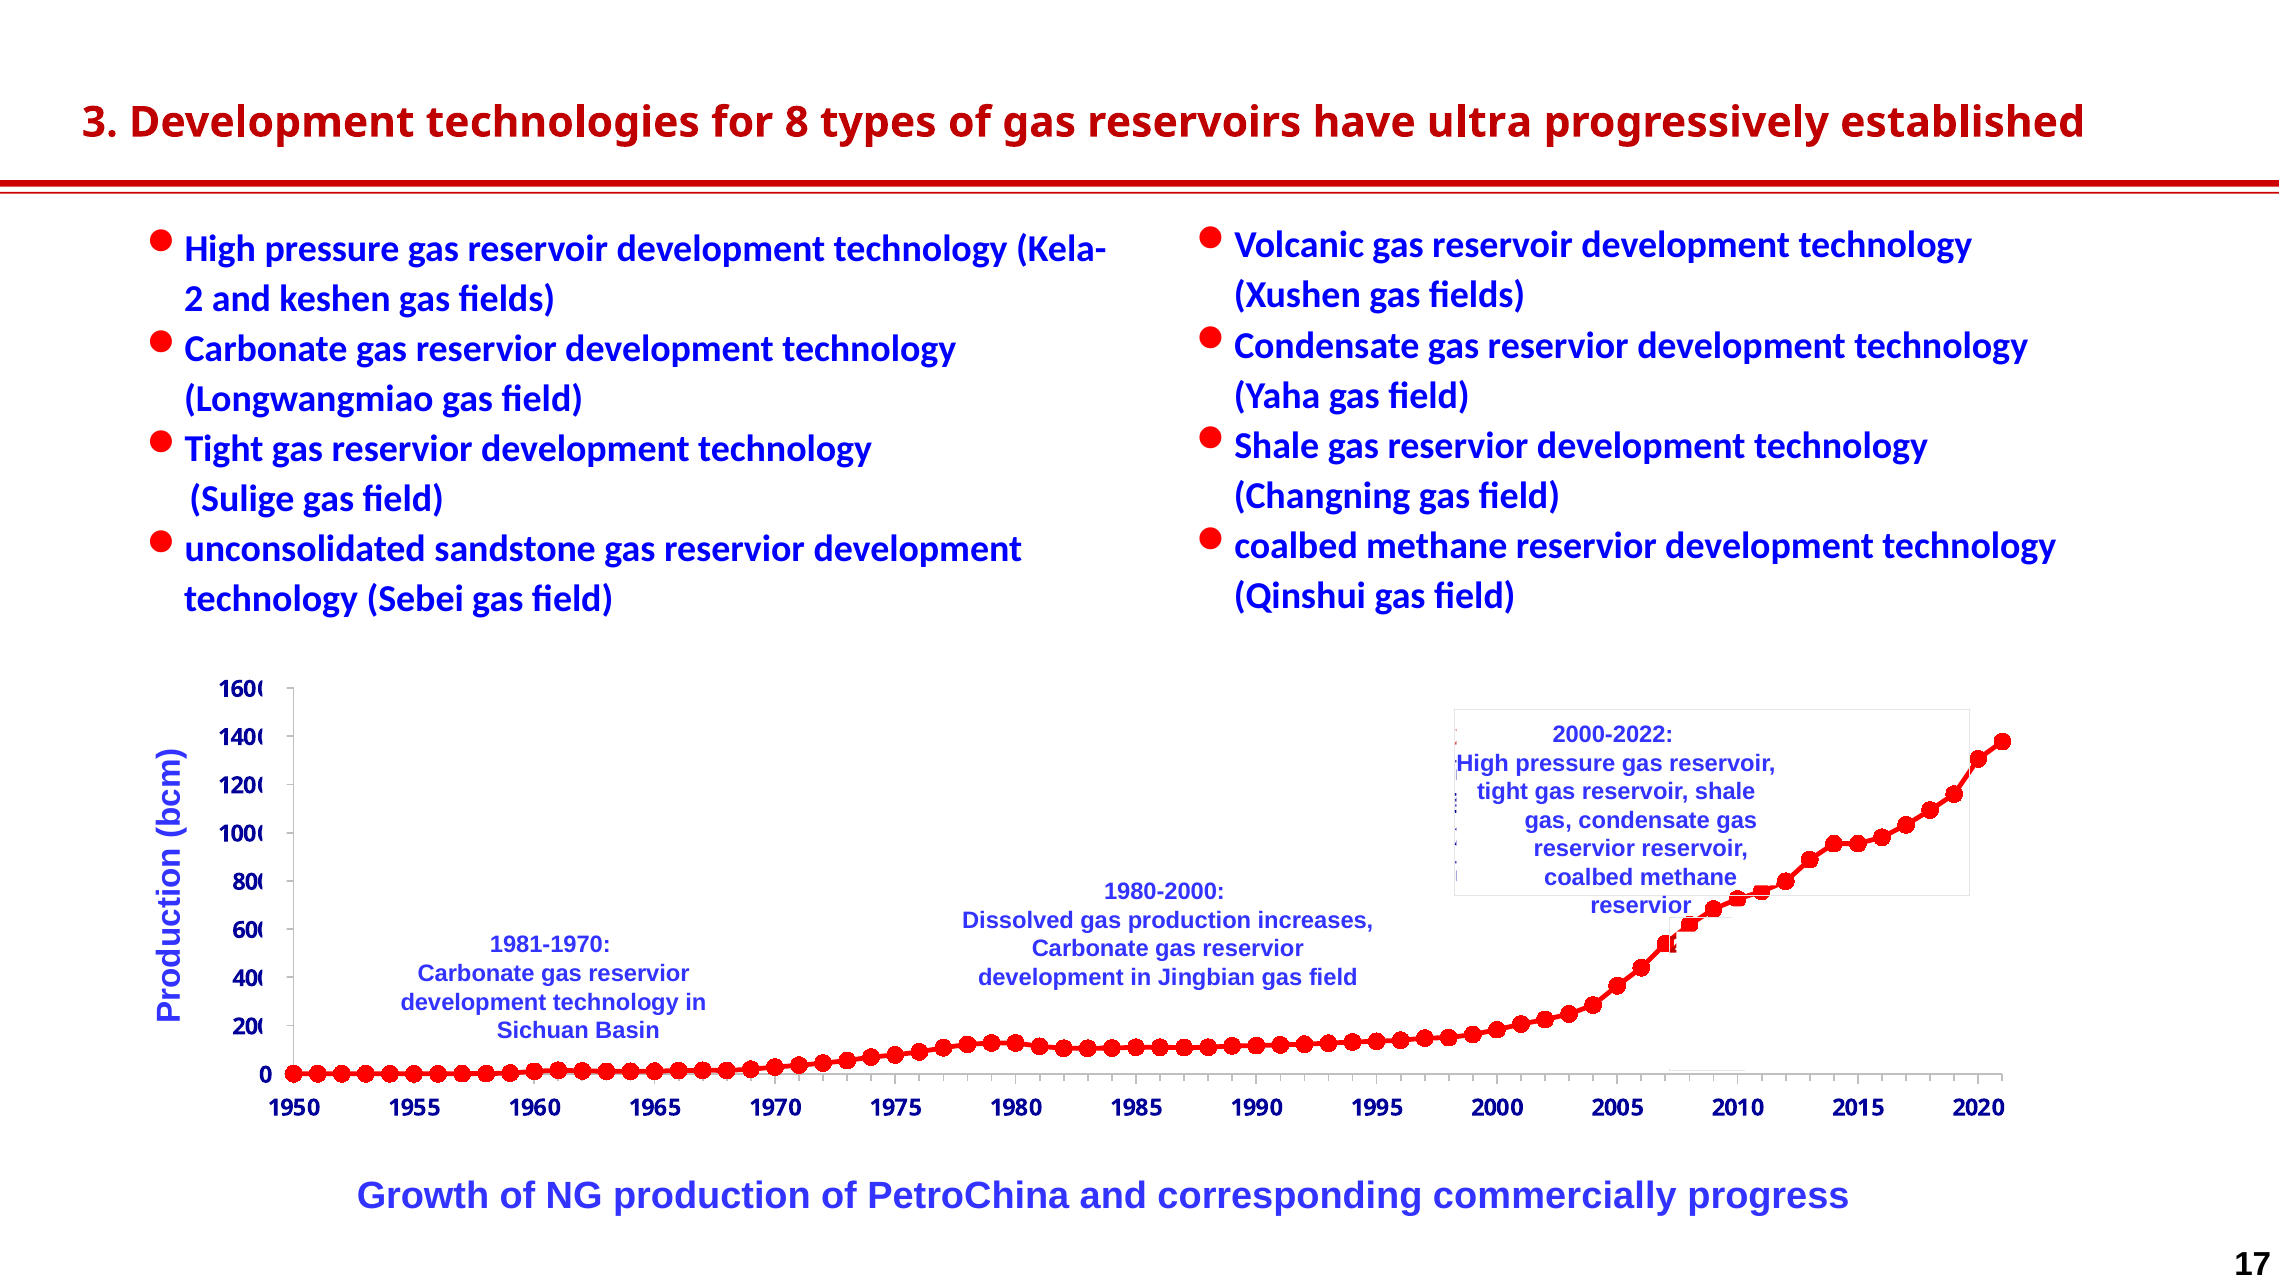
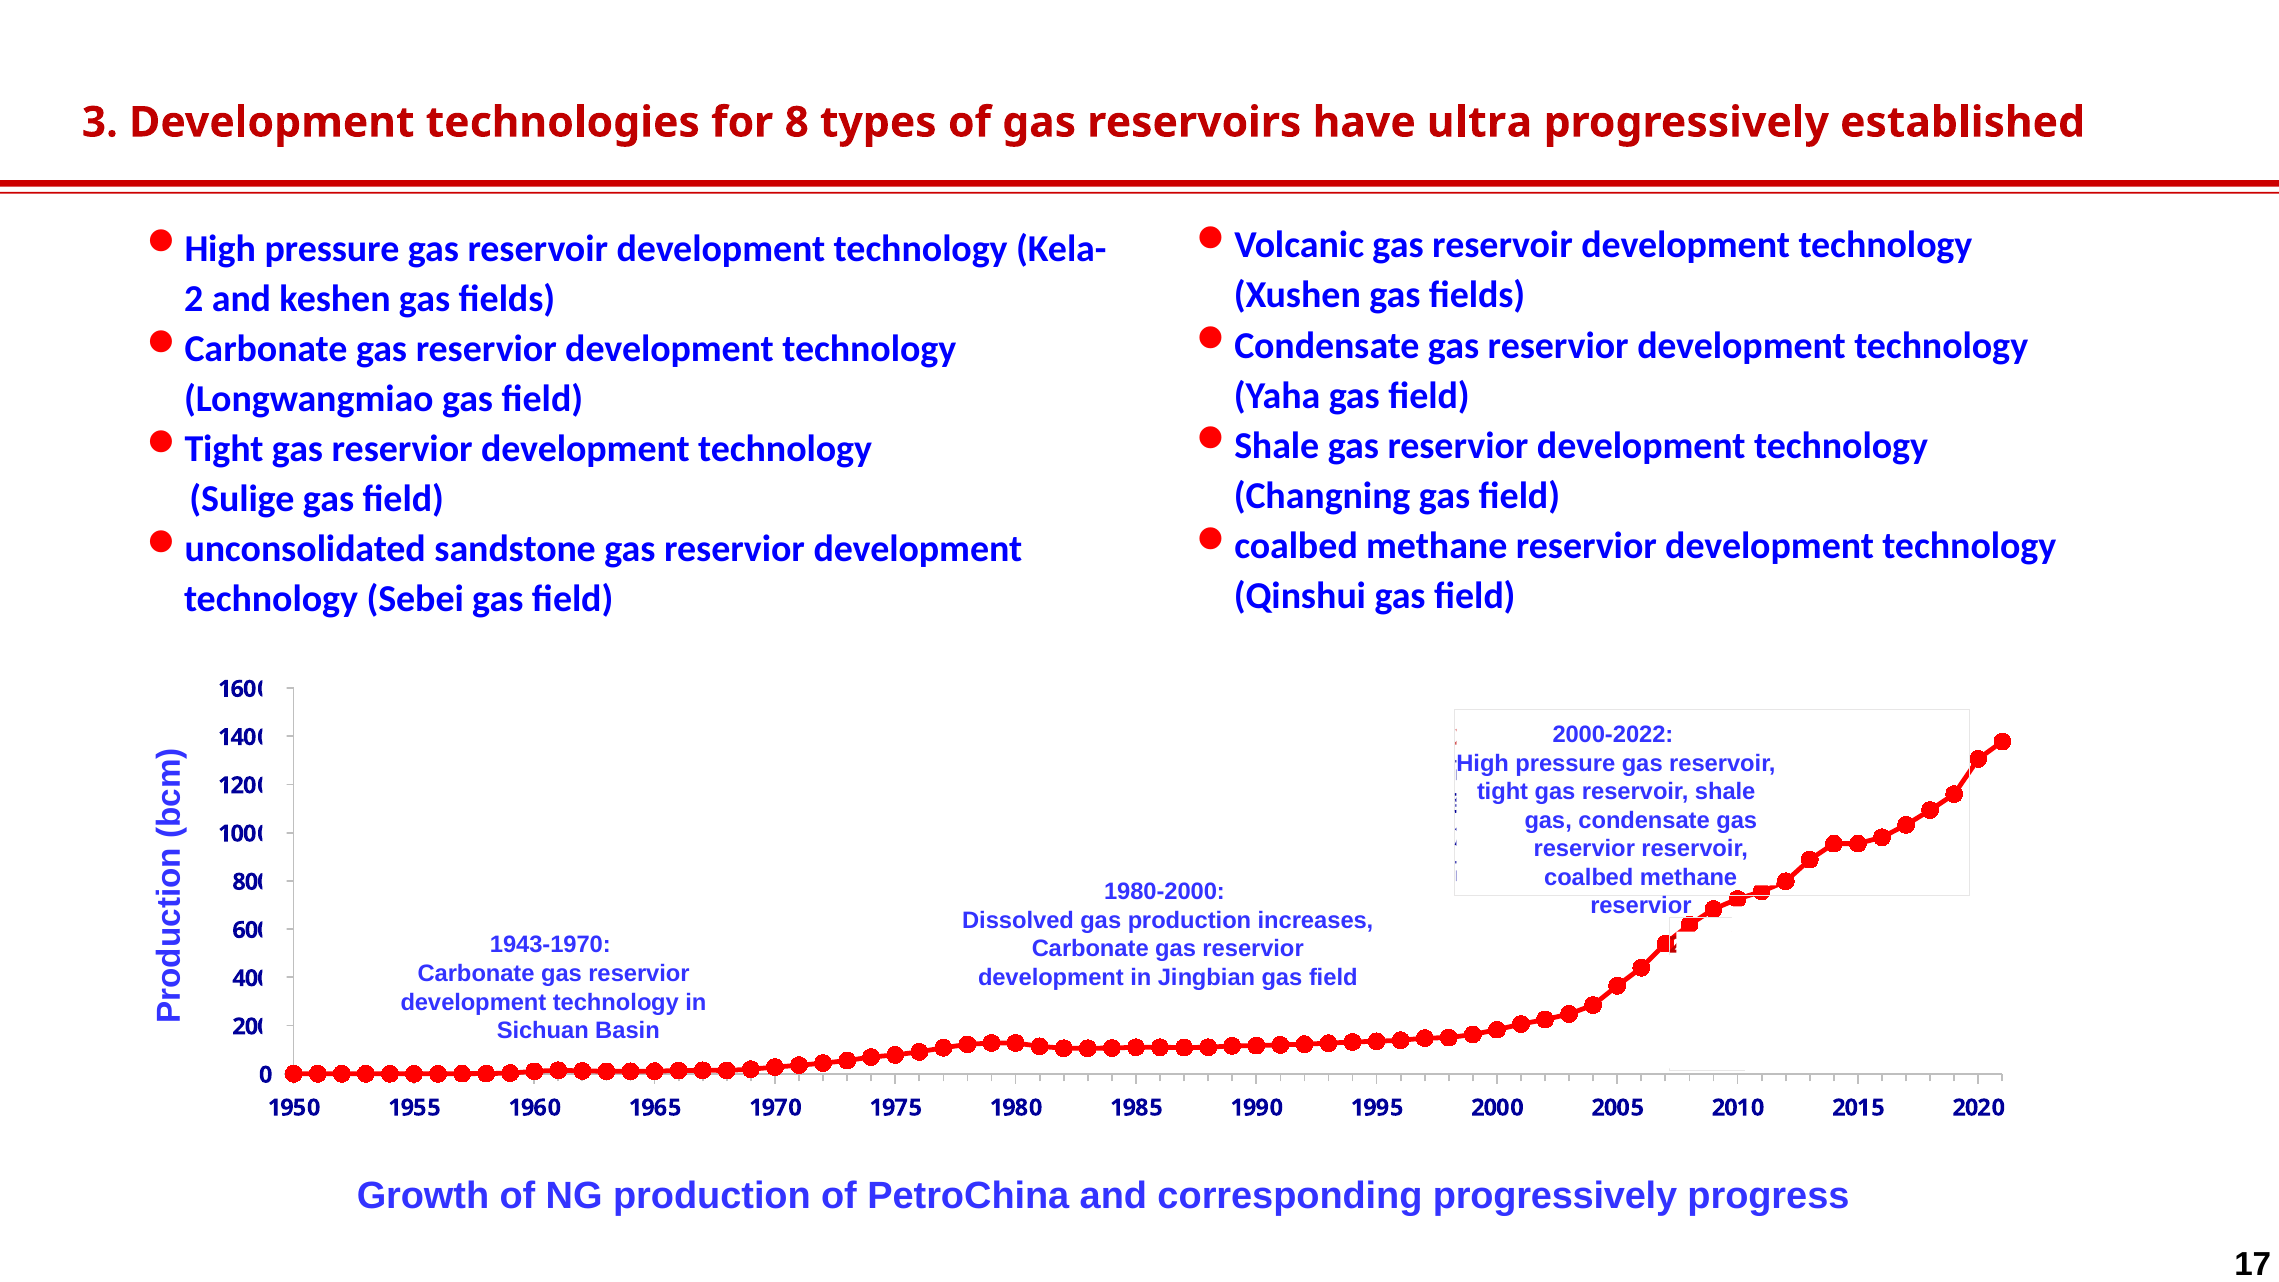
1981-1970: 1981-1970 -> 1943-1970
corresponding commercially: commercially -> progressively
